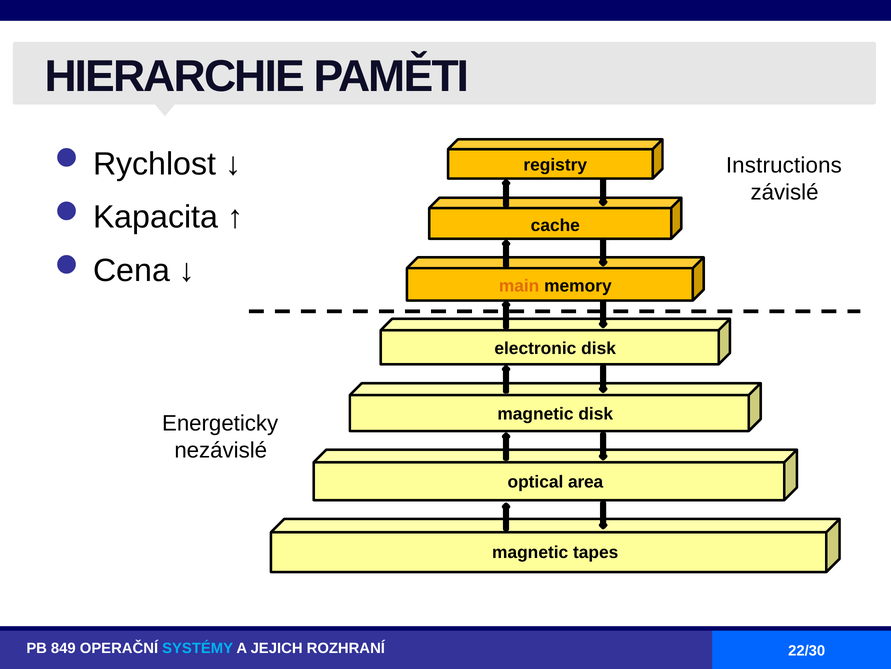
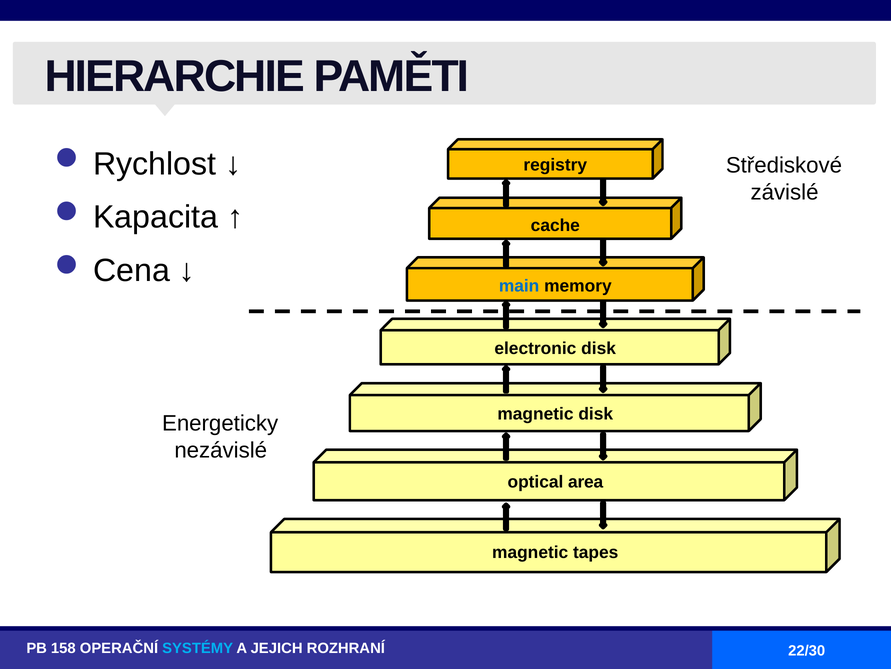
Instructions: Instructions -> Střediskové
main colour: orange -> blue
849: 849 -> 158
